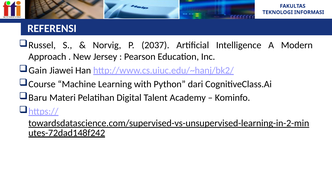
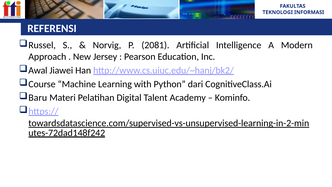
2037: 2037 -> 2081
Gain: Gain -> Awal
